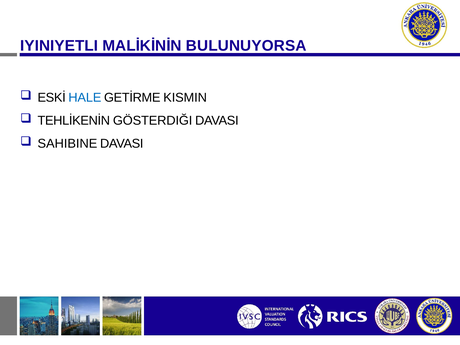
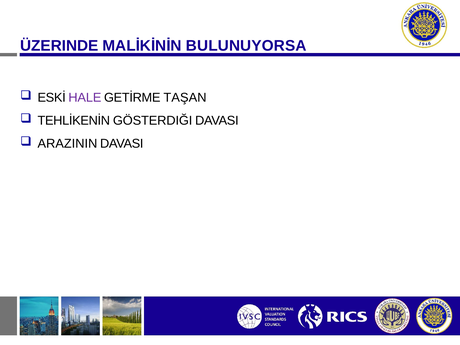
IYINIYETLI: IYINIYETLI -> ÜZERINDE
HALE colour: blue -> purple
KISMIN: KISMIN -> TAŞAN
SAHIBINE: SAHIBINE -> ARAZININ
